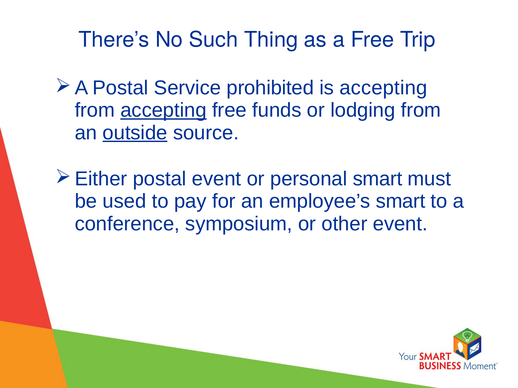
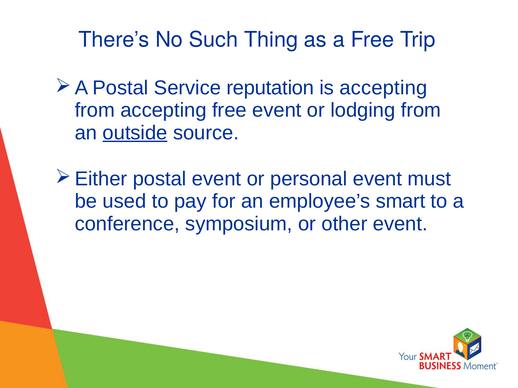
prohibited: prohibited -> reputation
accepting at (164, 110) underline: present -> none
free funds: funds -> event
personal smart: smart -> event
